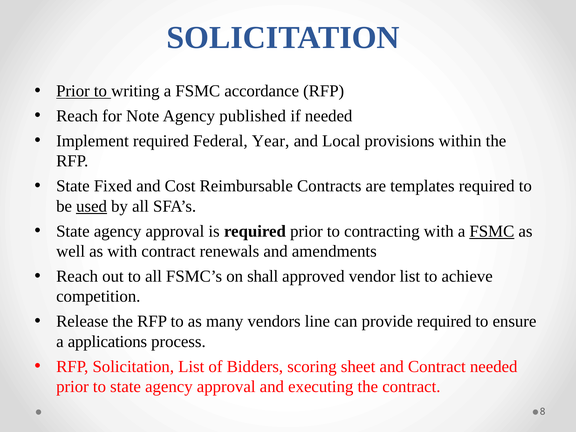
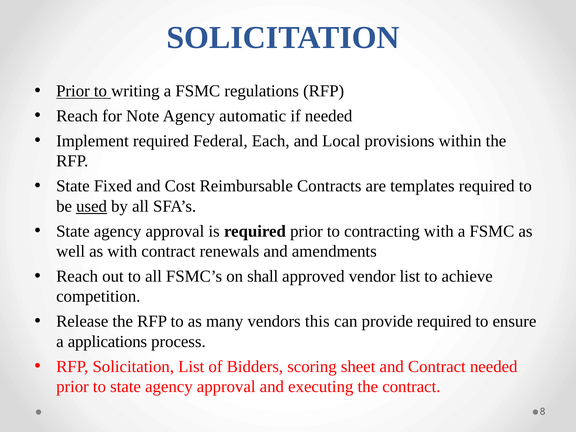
accordance: accordance -> regulations
published: published -> automatic
Year: Year -> Each
FSMC at (492, 231) underline: present -> none
line: line -> this
